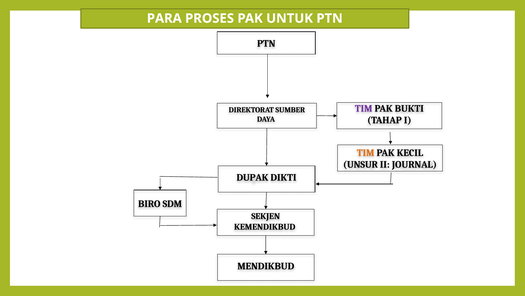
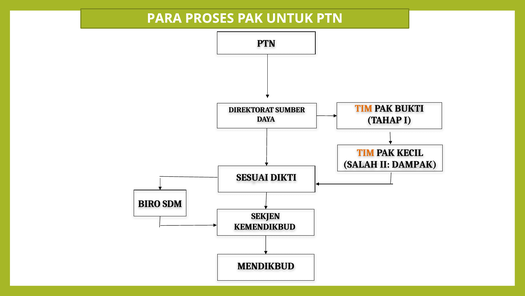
TIM at (364, 108) colour: purple -> orange
UNSUR: UNSUR -> SALAH
JOURNAL: JOURNAL -> DAMPAK
DUPAK: DUPAK -> SESUAI
